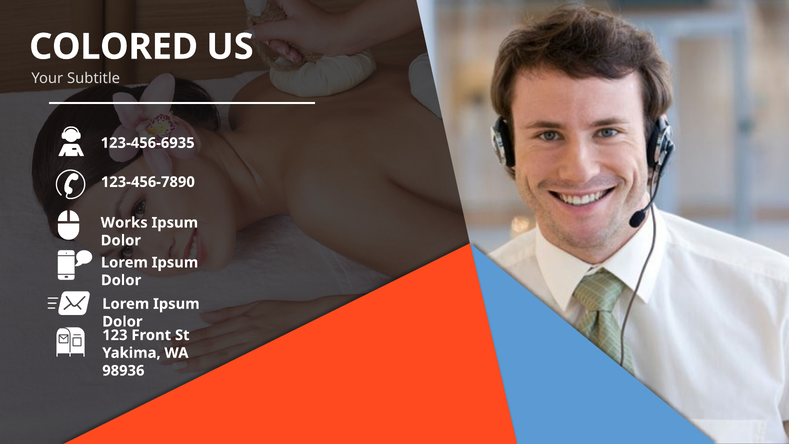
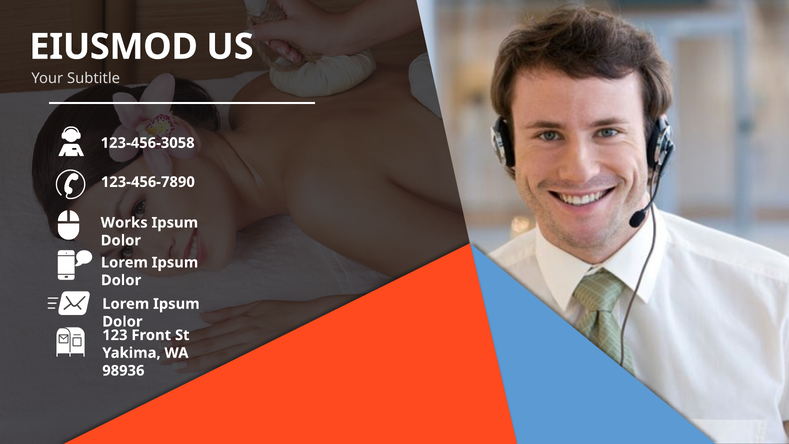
COLORED: COLORED -> EIUSMOD
123-456-6935: 123-456-6935 -> 123-456-3058
